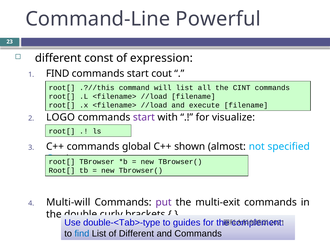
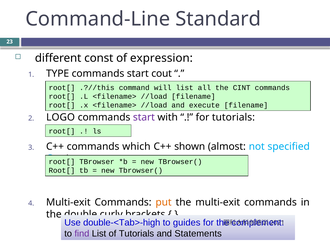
Powerful: Powerful -> Standard
FIND at (58, 74): FIND -> TYPE
for visualize: visualize -> tutorials
global: global -> which
Multi-will at (68, 203): Multi-will -> Multi-exit
put colour: purple -> orange
double-<Tab>-type: double-<Tab>-type -> double-<Tab>-high
find at (82, 234) colour: blue -> purple
of Different: Different -> Tutorials
and Commands: Commands -> Statements
